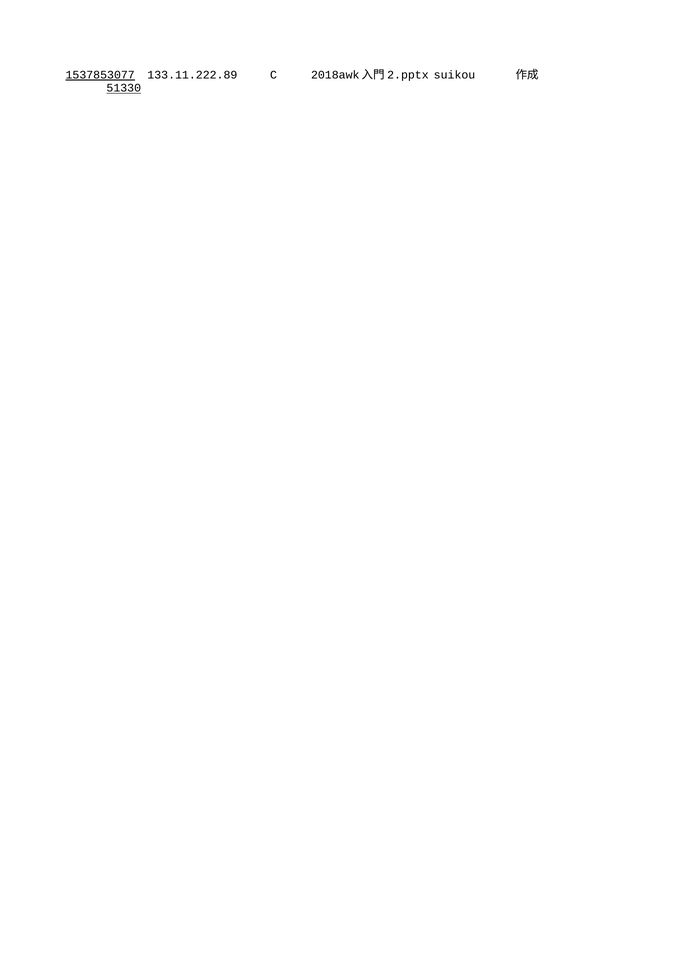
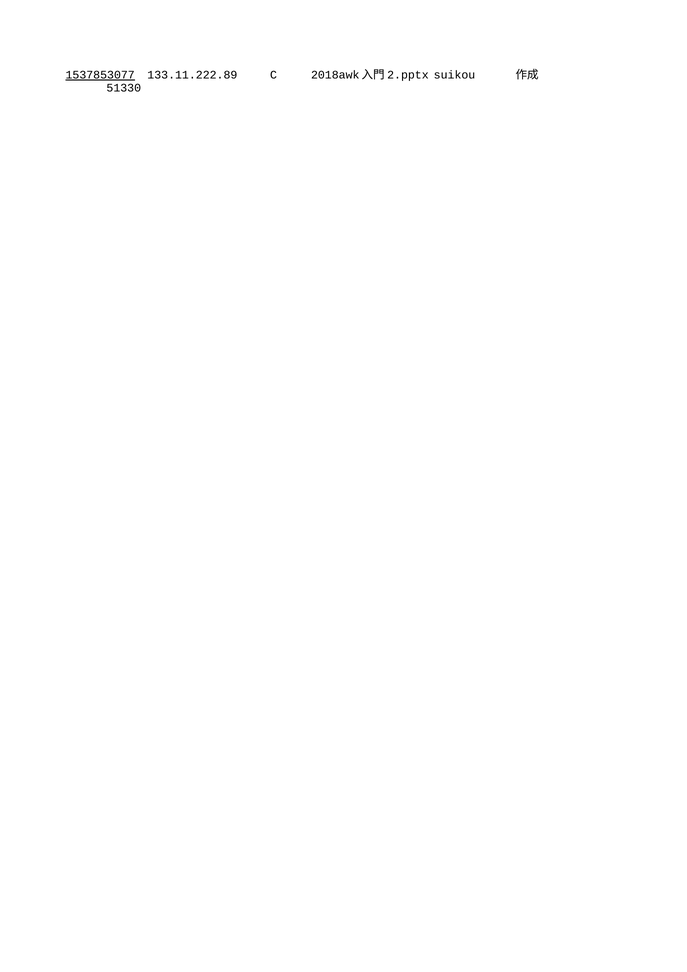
51330 underline: present -> none
